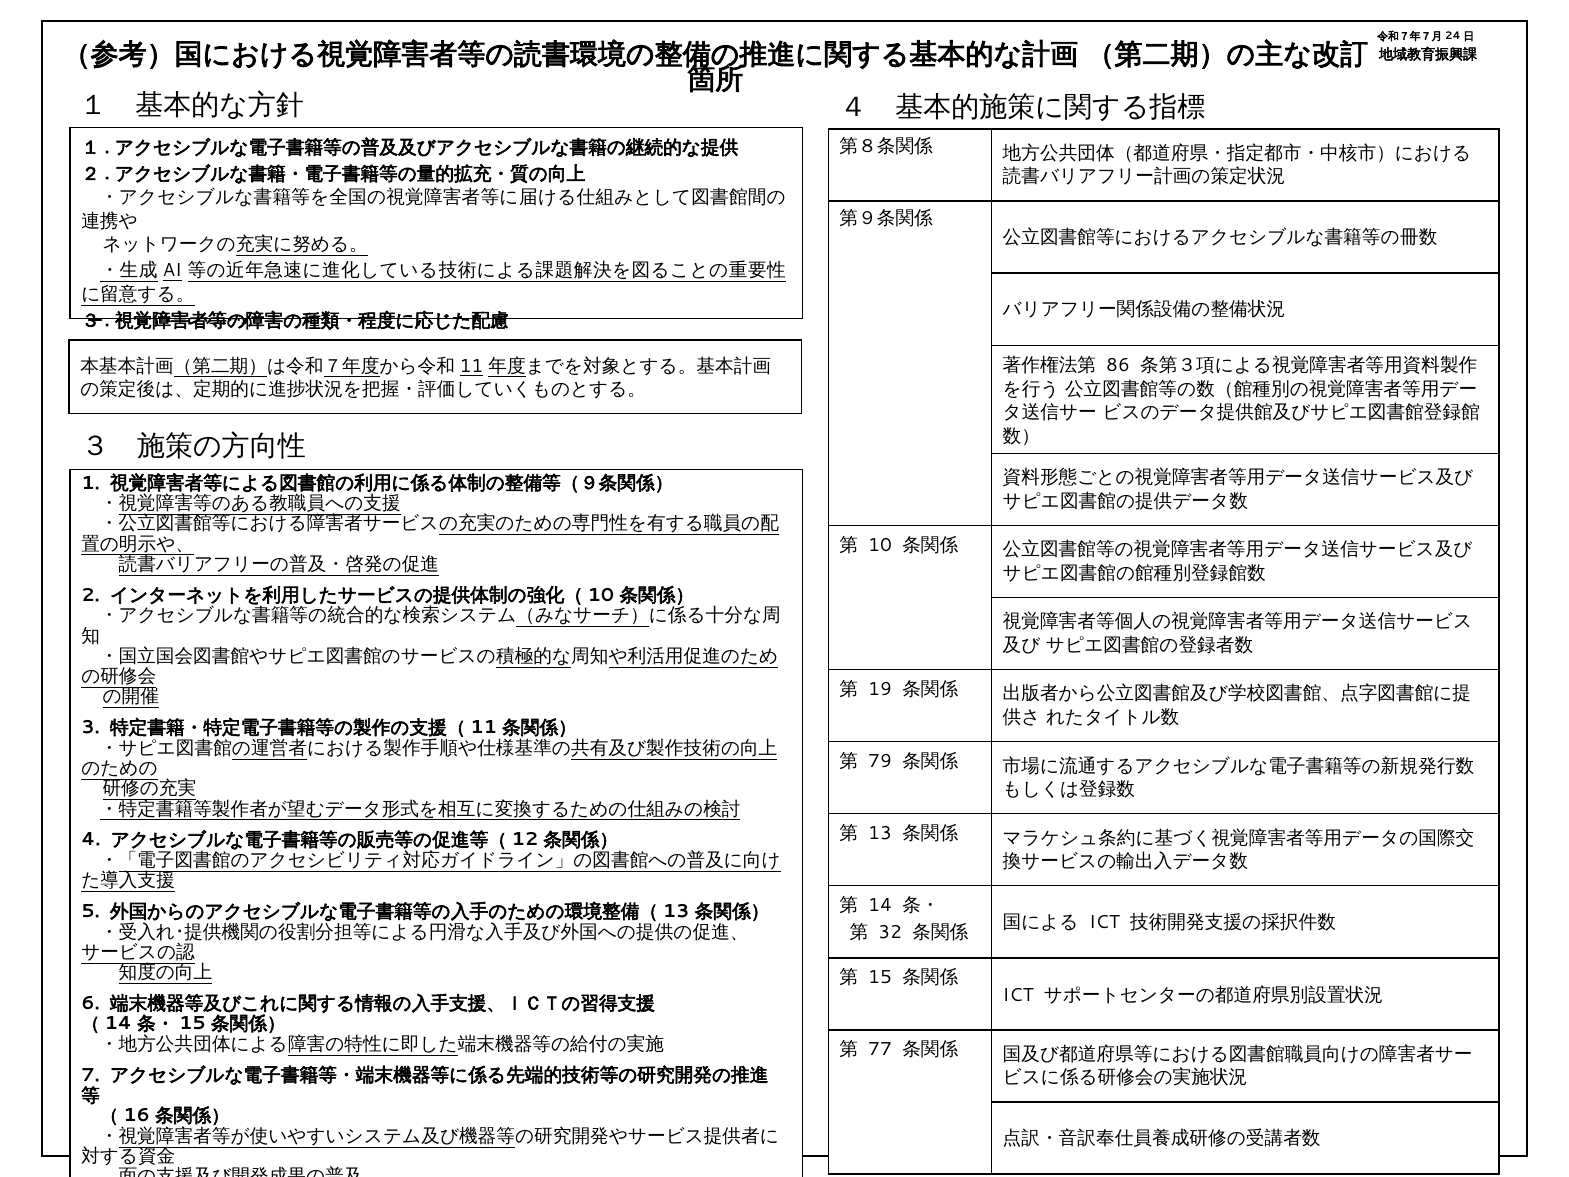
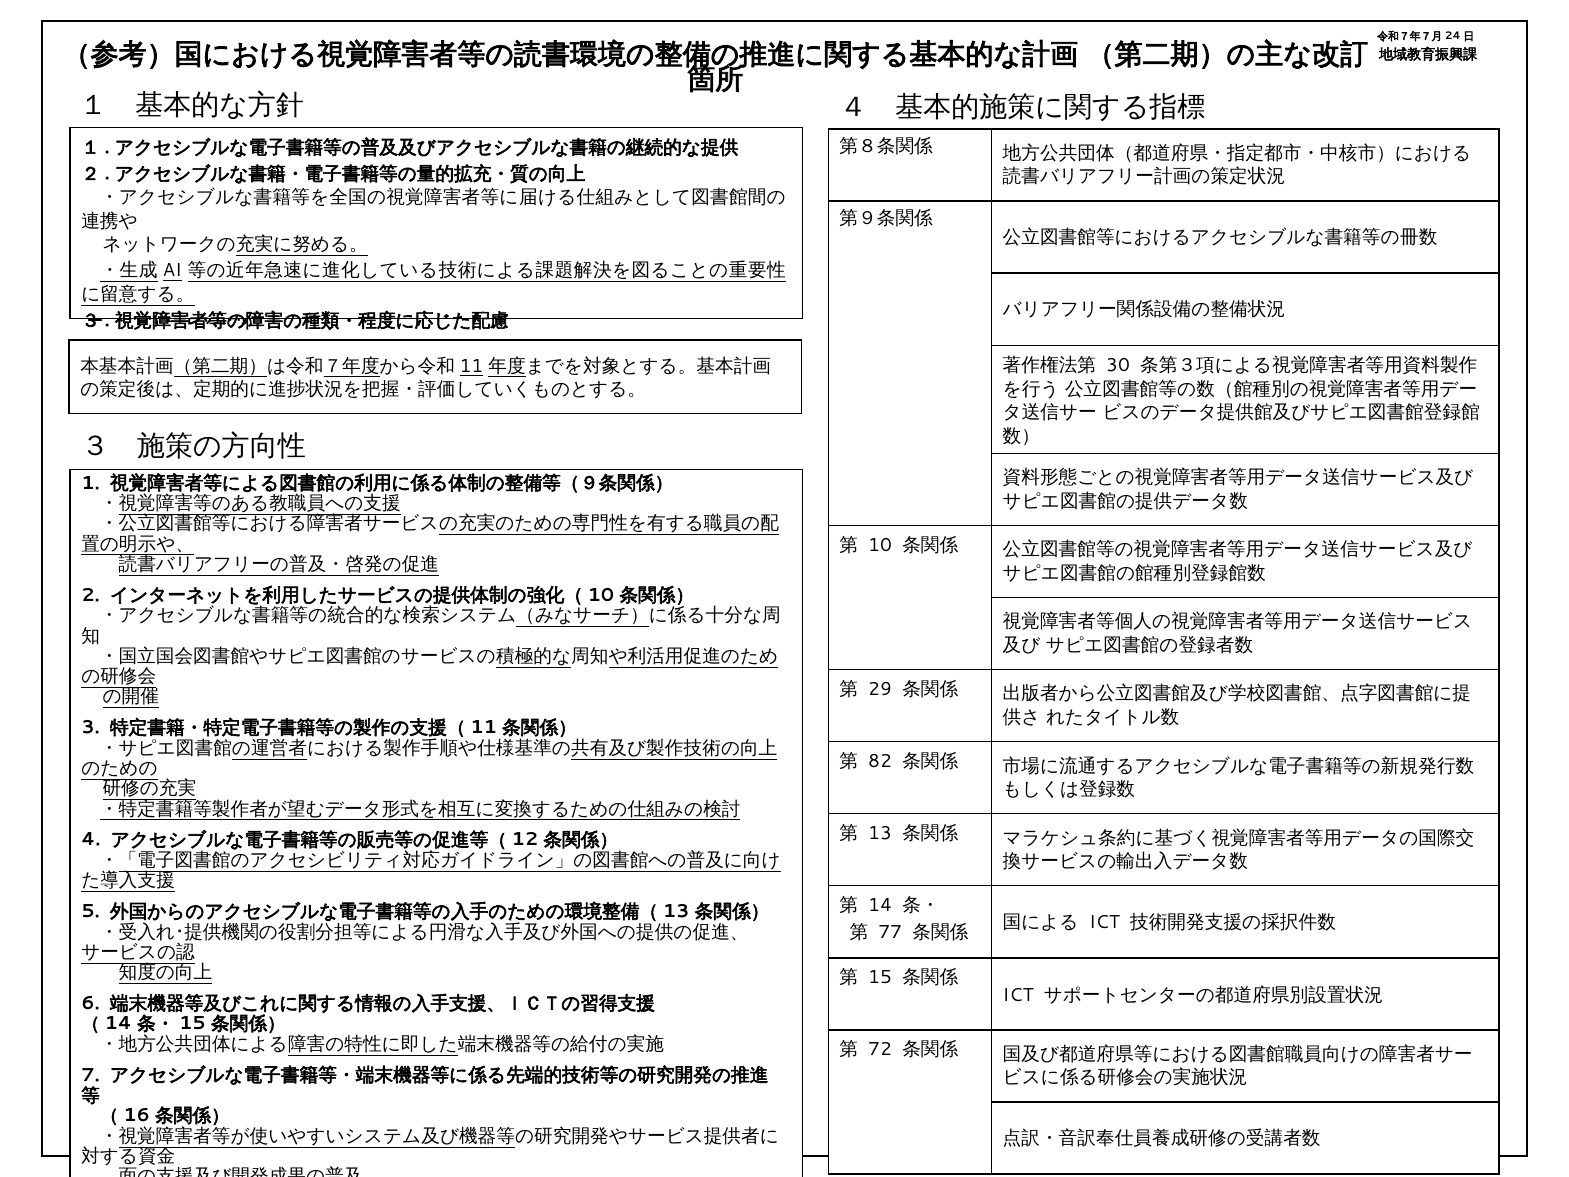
86: 86 -> 30
19: 19 -> 29
79: 79 -> 82
32: 32 -> 77
77: 77 -> 72
